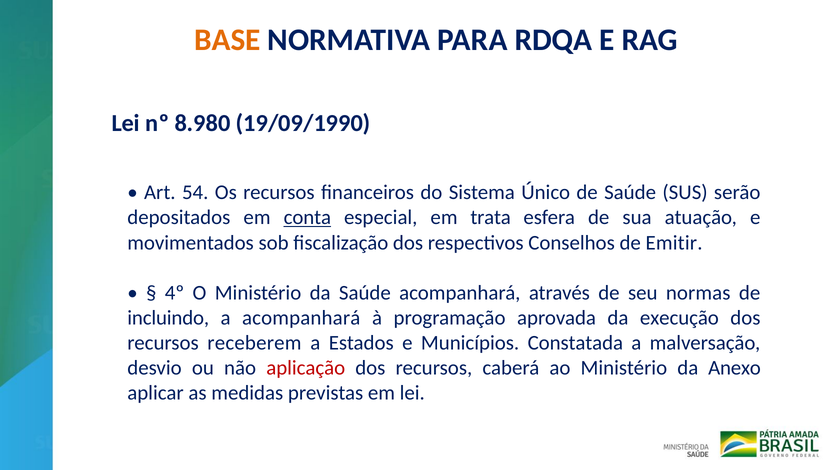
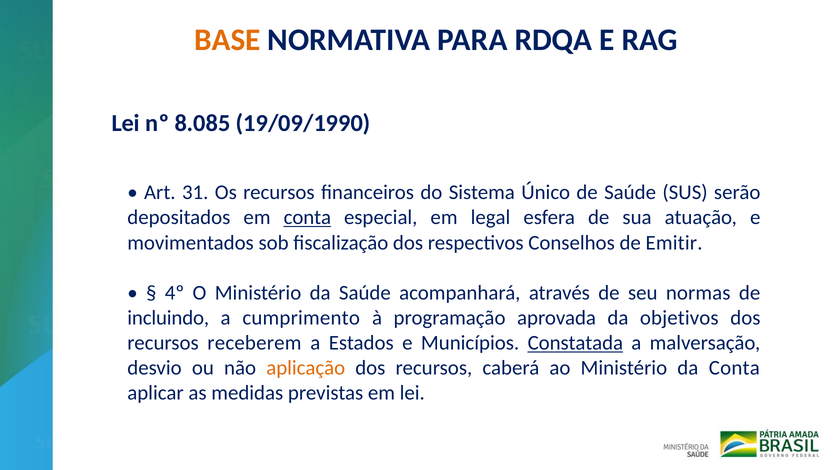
8.980: 8.980 -> 8.085
54: 54 -> 31
trata: trata -> legal
a acompanhará: acompanhará -> cumprimento
execução: execução -> objetivos
Constatada underline: none -> present
aplicação colour: red -> orange
da Anexo: Anexo -> Conta
